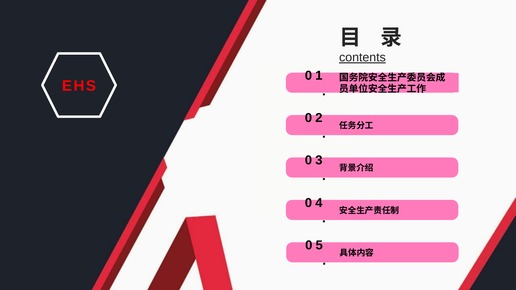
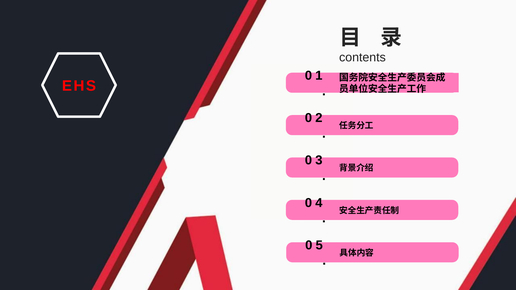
contents underline: present -> none
